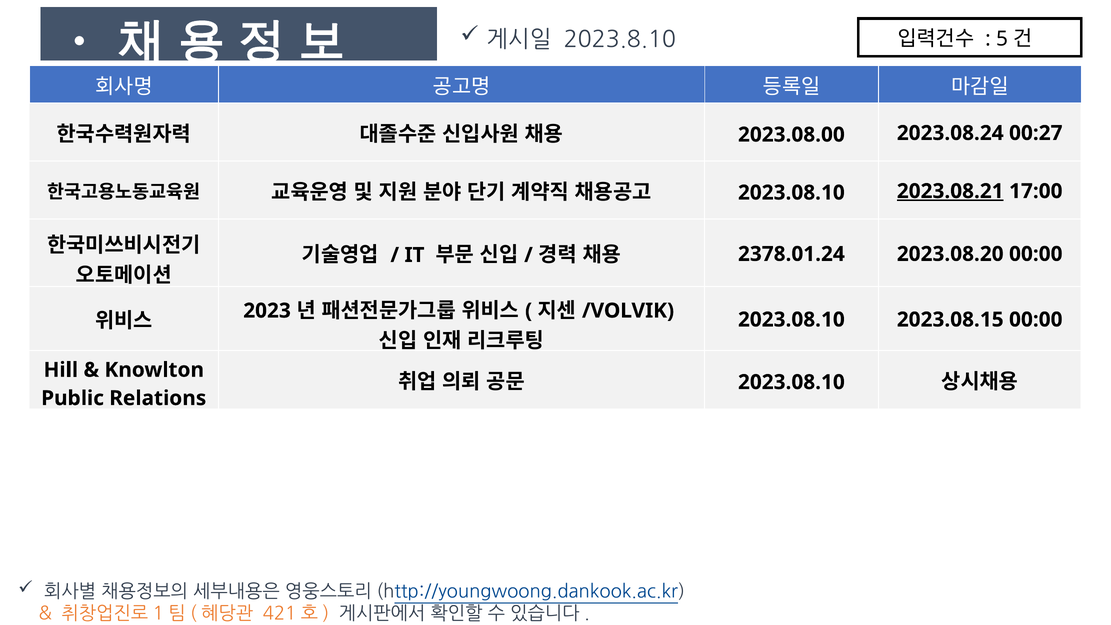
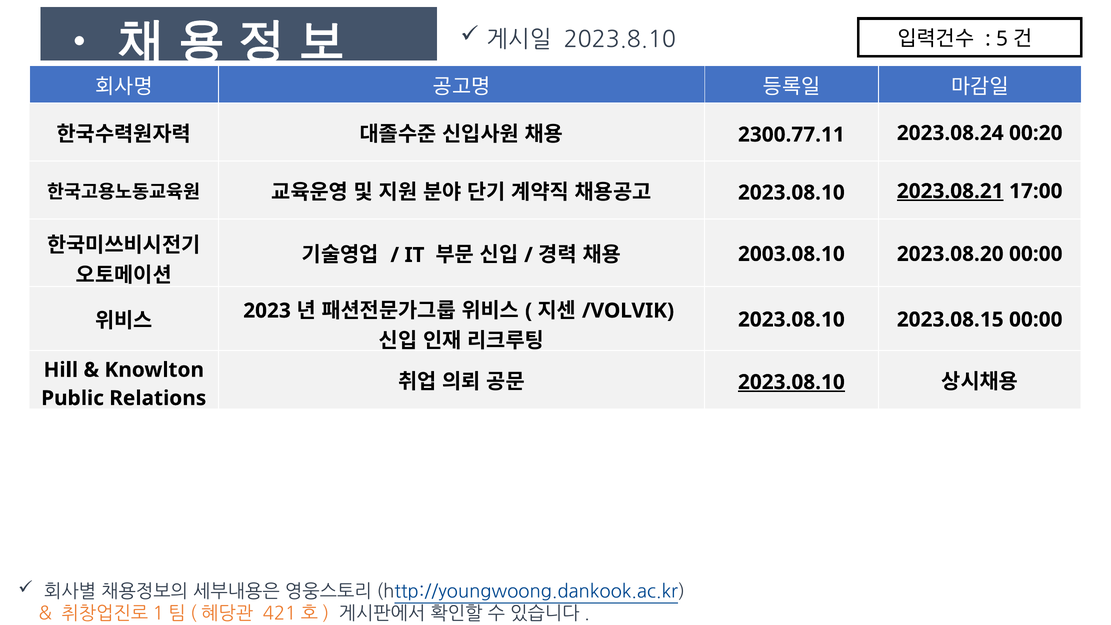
2023.08.00: 2023.08.00 -> 2300.77.11
00:27: 00:27 -> 00:20
2378.01.24: 2378.01.24 -> 2003.08.10
2023.08.10 at (791, 382) underline: none -> present
